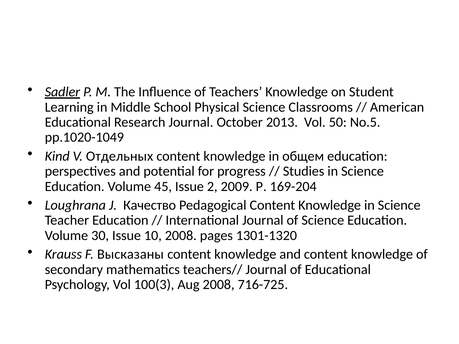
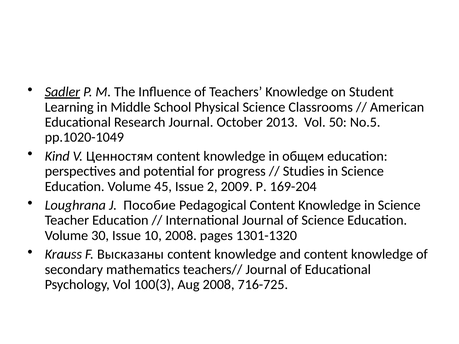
Отдельных: Отдельных -> Ценностям
Качество: Качество -> Пособие
